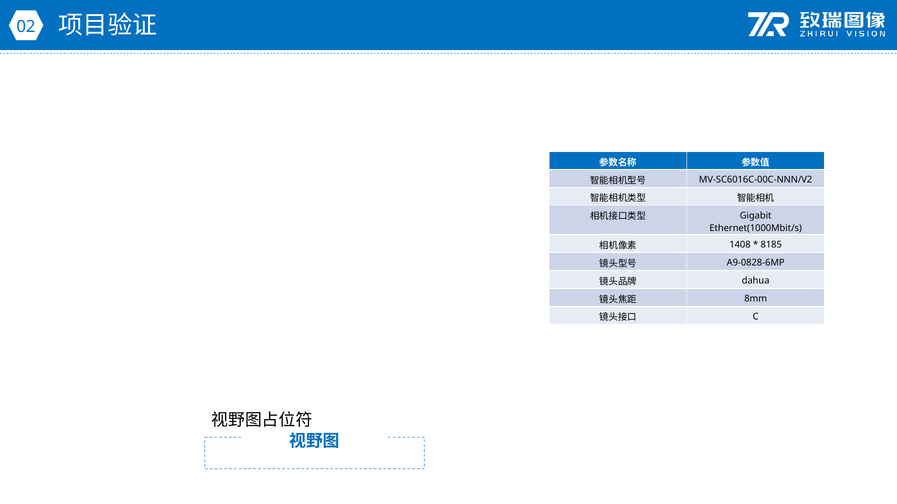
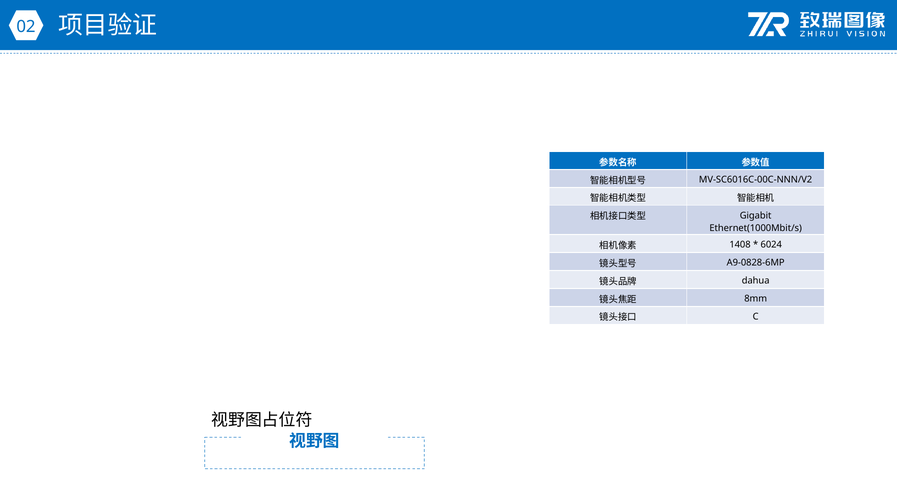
8185: 8185 -> 6024
